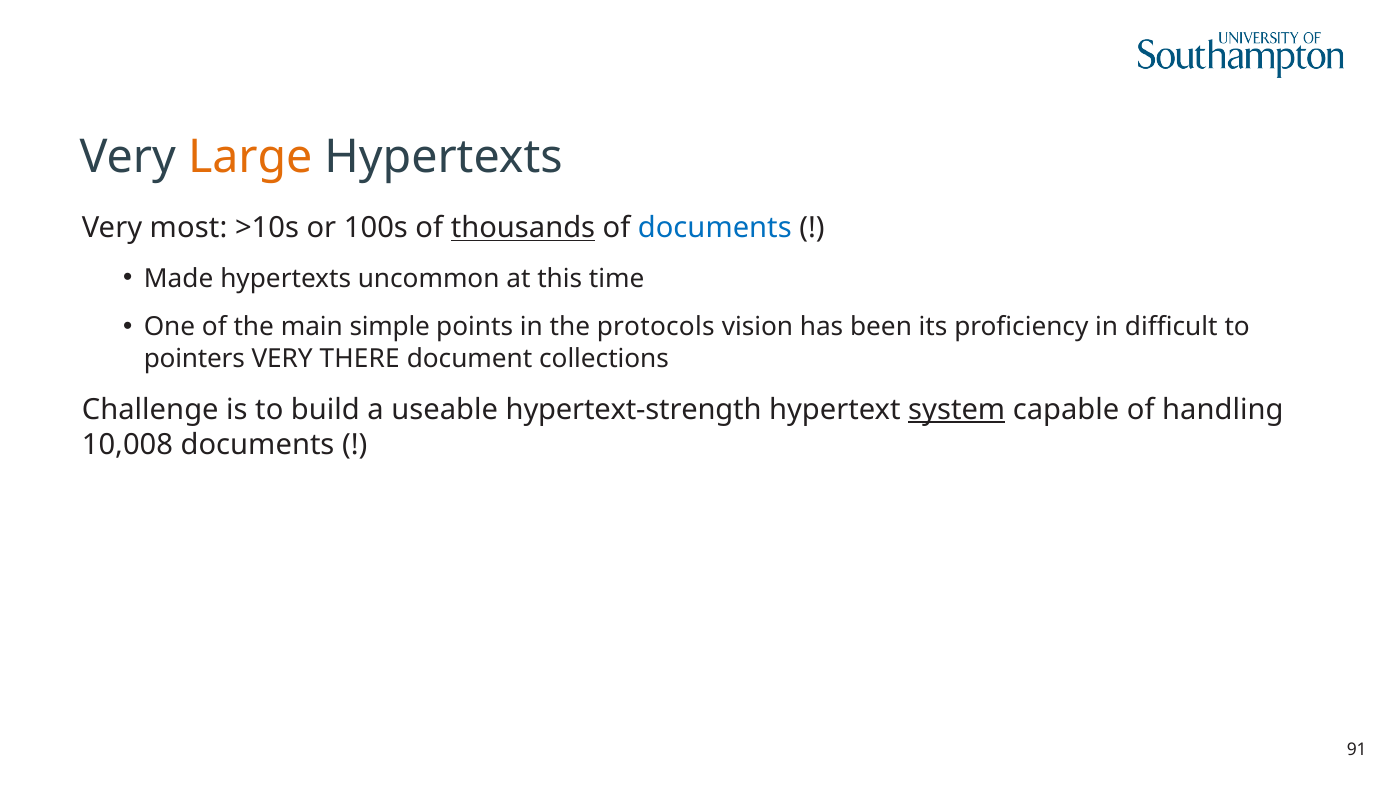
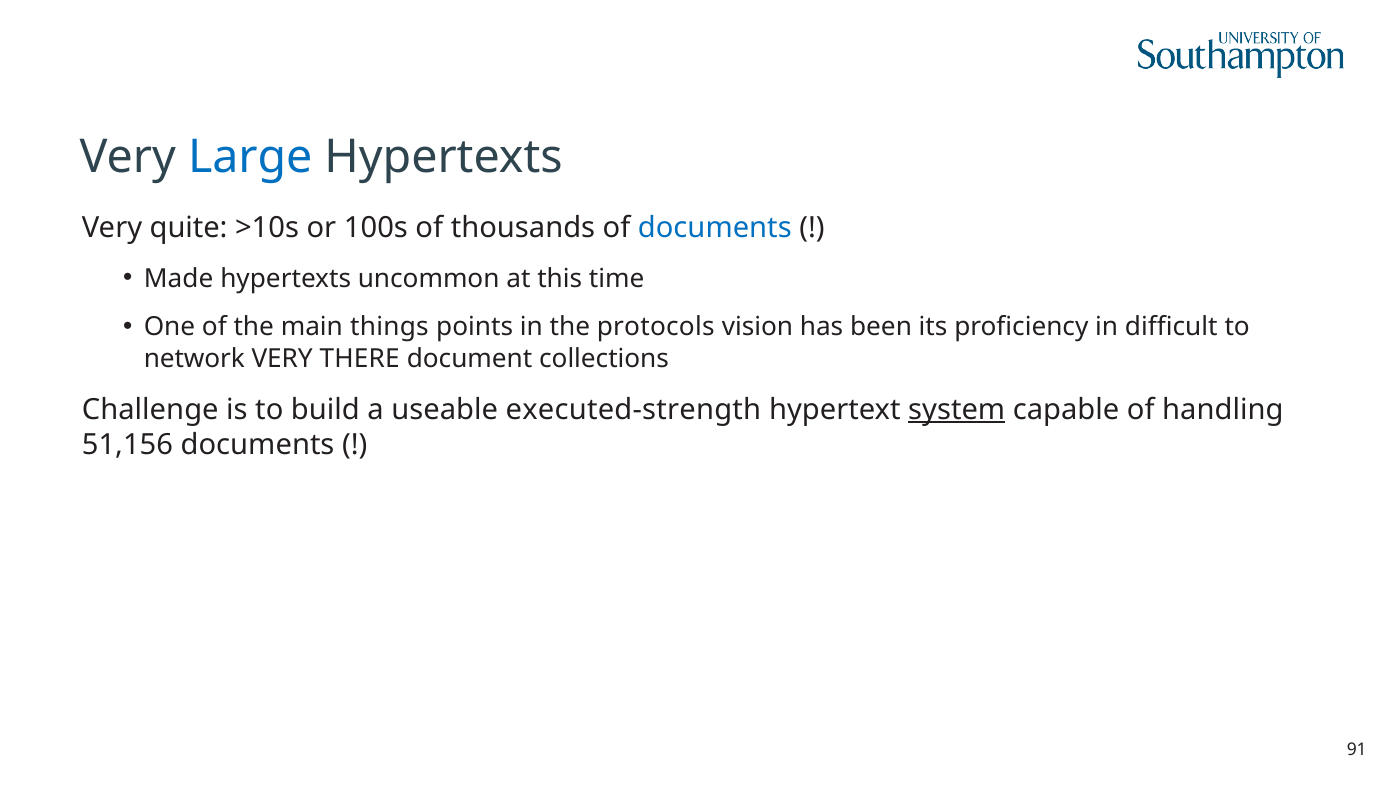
Large colour: orange -> blue
most: most -> quite
thousands underline: present -> none
simple: simple -> things
pointers: pointers -> network
hypertext-strength: hypertext-strength -> executed-strength
10,008: 10,008 -> 51,156
